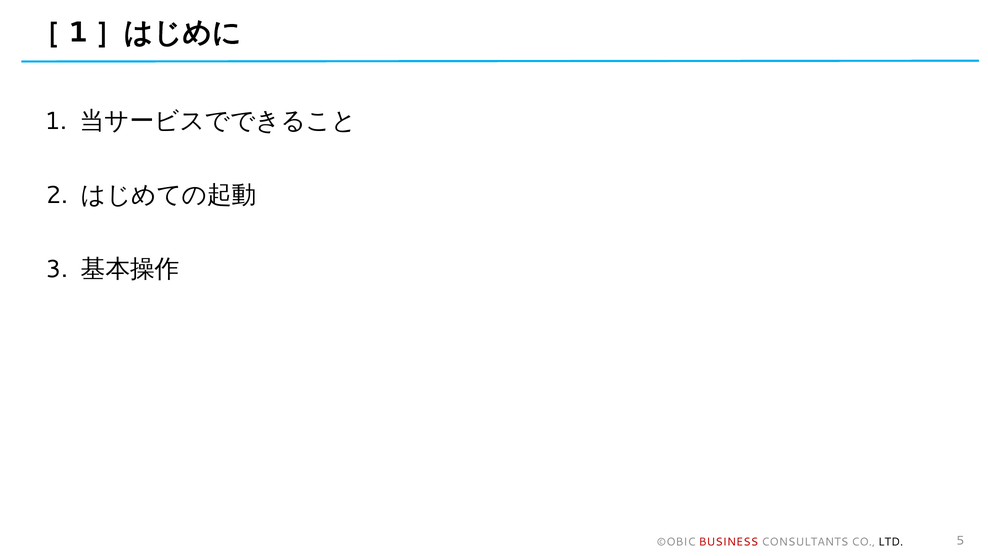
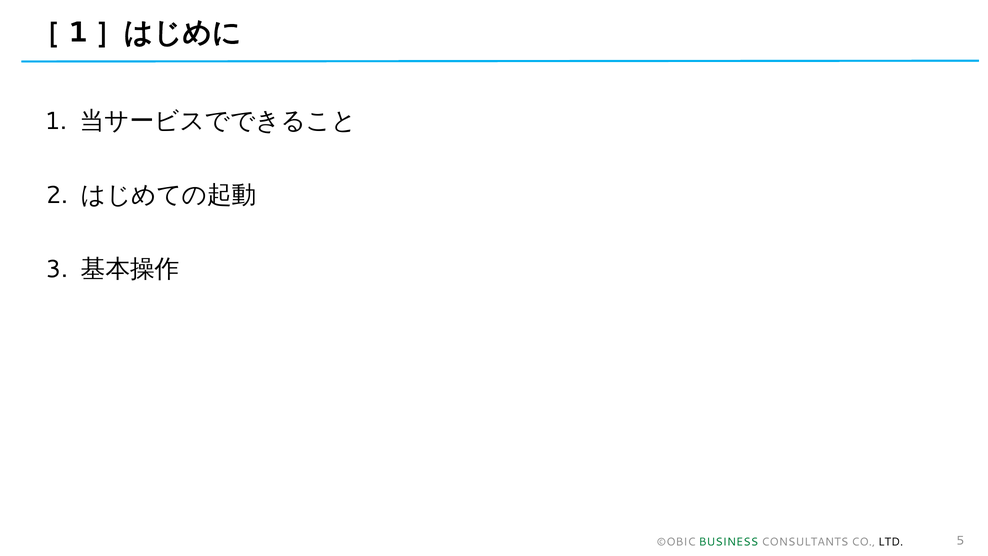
BUSINESS colour: red -> green
